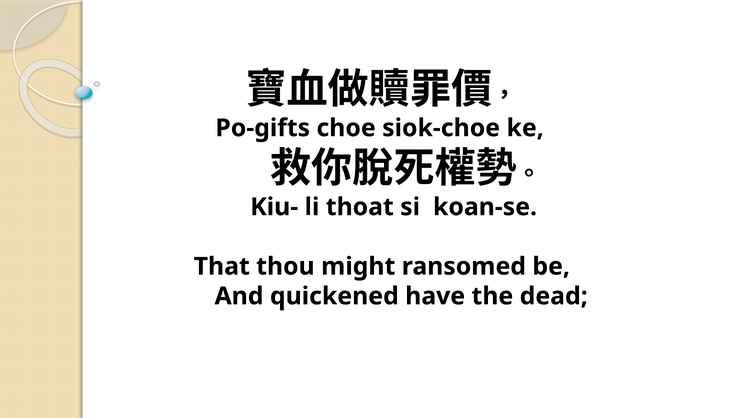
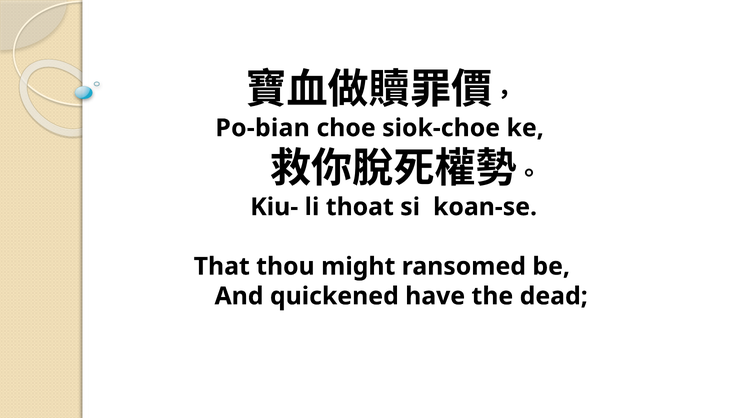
Po-gifts: Po-gifts -> Po-bian
